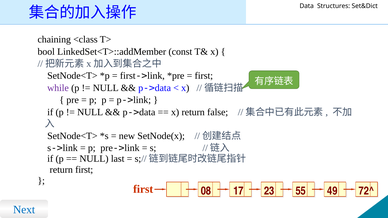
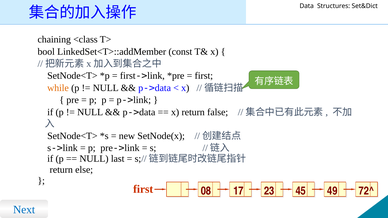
while colour: purple -> orange
return first: first -> else
55: 55 -> 45
